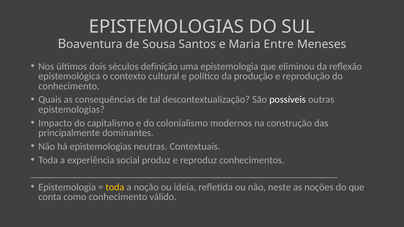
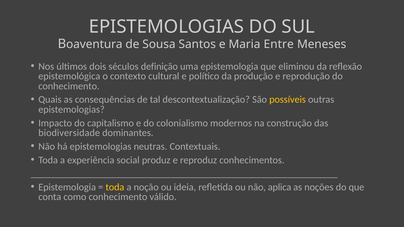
possíveis colour: white -> yellow
principalmente: principalmente -> biodiversidade
neste: neste -> aplica
